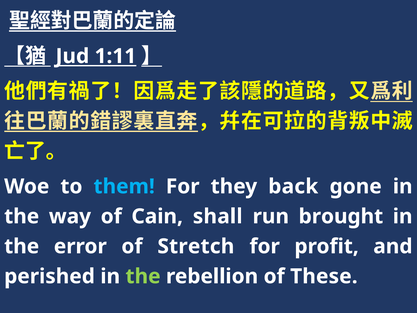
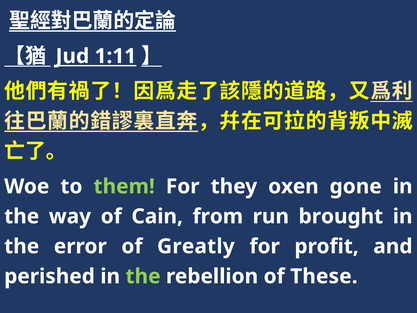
them colour: light blue -> light green
back: back -> oxen
shall: shall -> from
Stretch: Stretch -> Greatly
